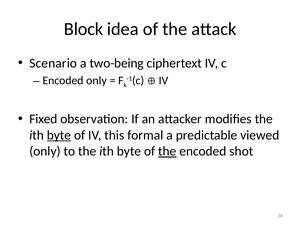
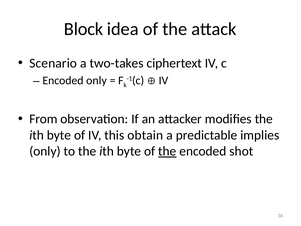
two-being: two-being -> two-takes
Fixed: Fixed -> From
byte at (59, 135) underline: present -> none
formal: formal -> obtain
viewed: viewed -> implies
